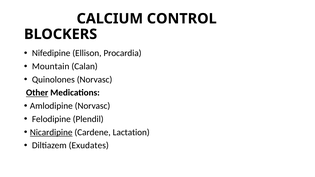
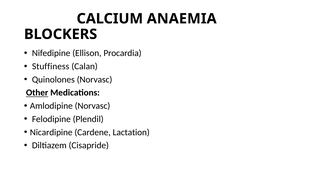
CONTROL: CONTROL -> ANAEMIA
Mountain: Mountain -> Stuffiness
Nicardipine underline: present -> none
Exudates: Exudates -> Cisapride
